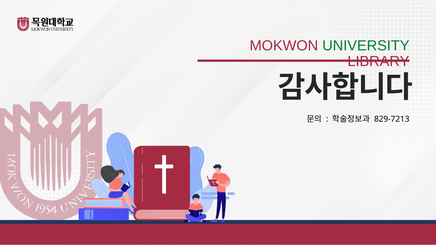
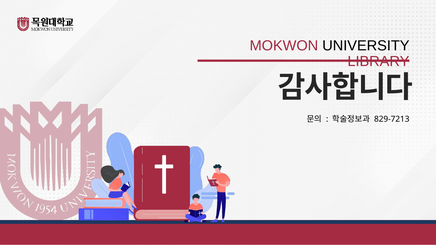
UNIVERSITY colour: green -> black
